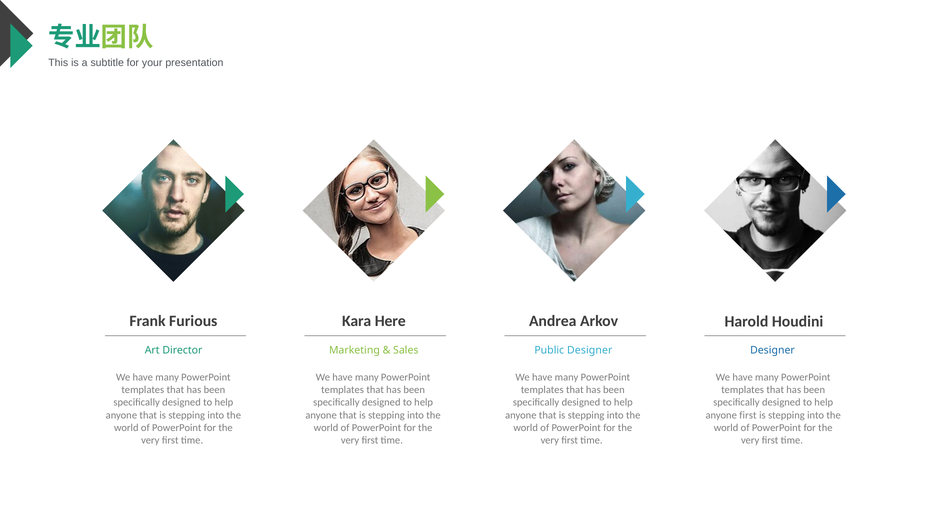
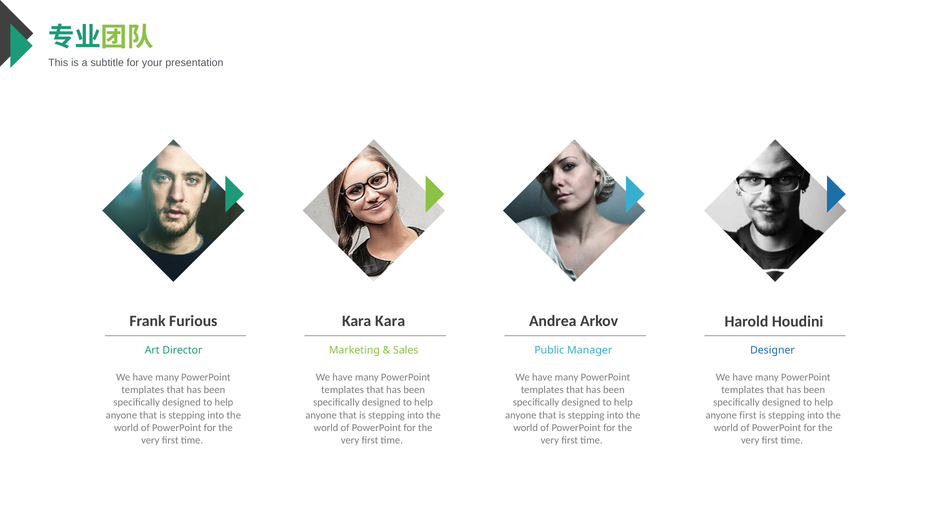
Kara Here: Here -> Kara
Public Designer: Designer -> Manager
